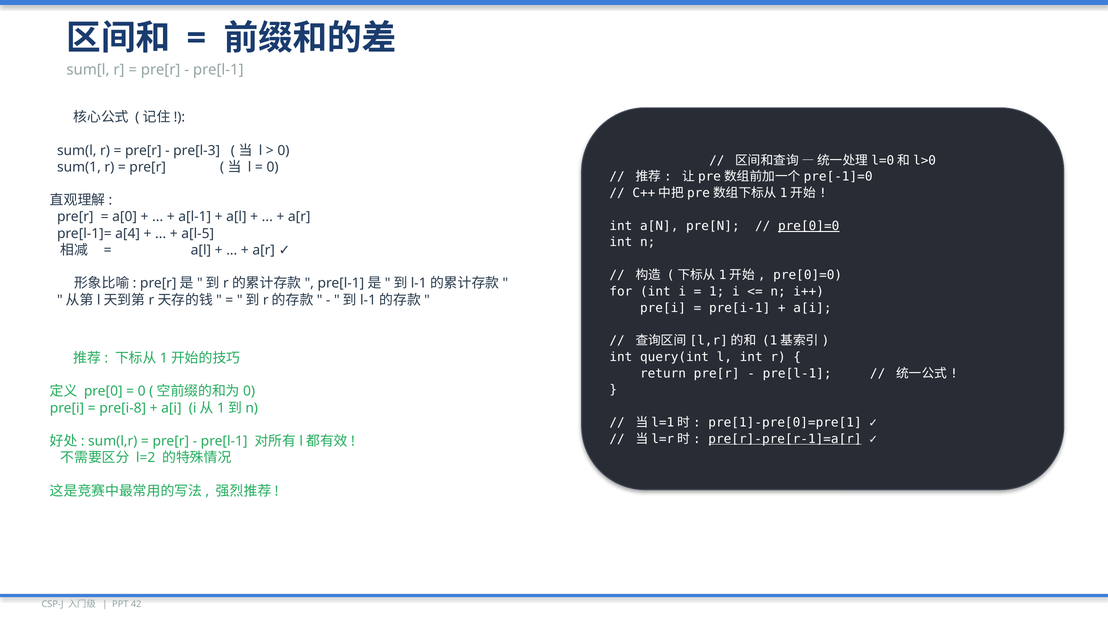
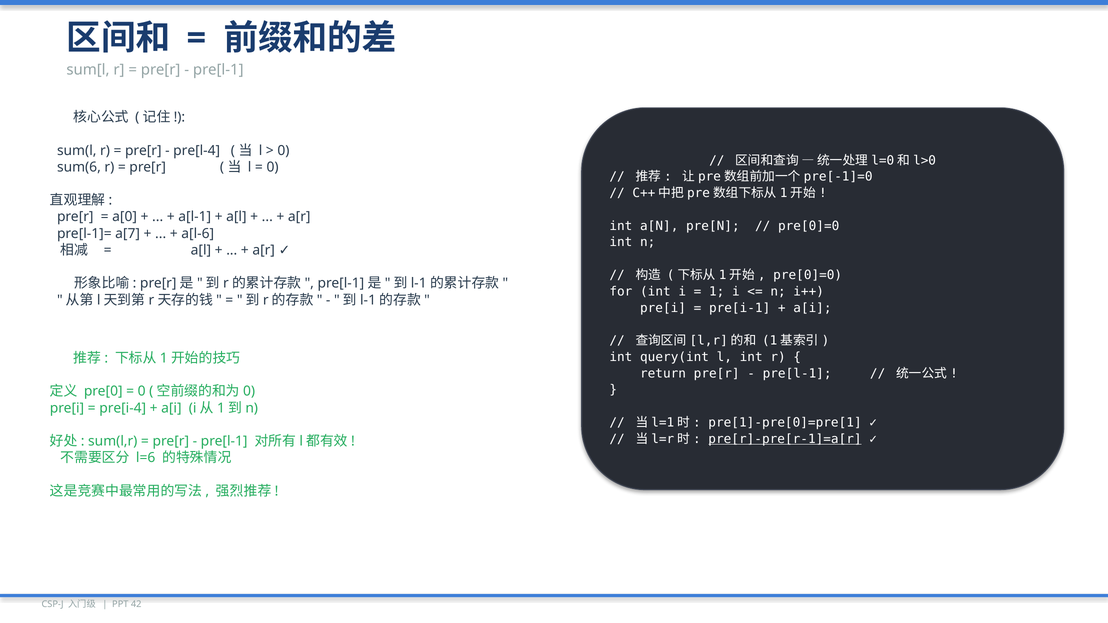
pre[l-3: pre[l-3 -> pre[l-4
sum(1: sum(1 -> sum(6
pre[0]=0 at (809, 226) underline: present -> none
a[4: a[4 -> a[7
a[l-5: a[l-5 -> a[l-6
pre[i-8: pre[i-8 -> pre[i-4
l=2: l=2 -> l=6
